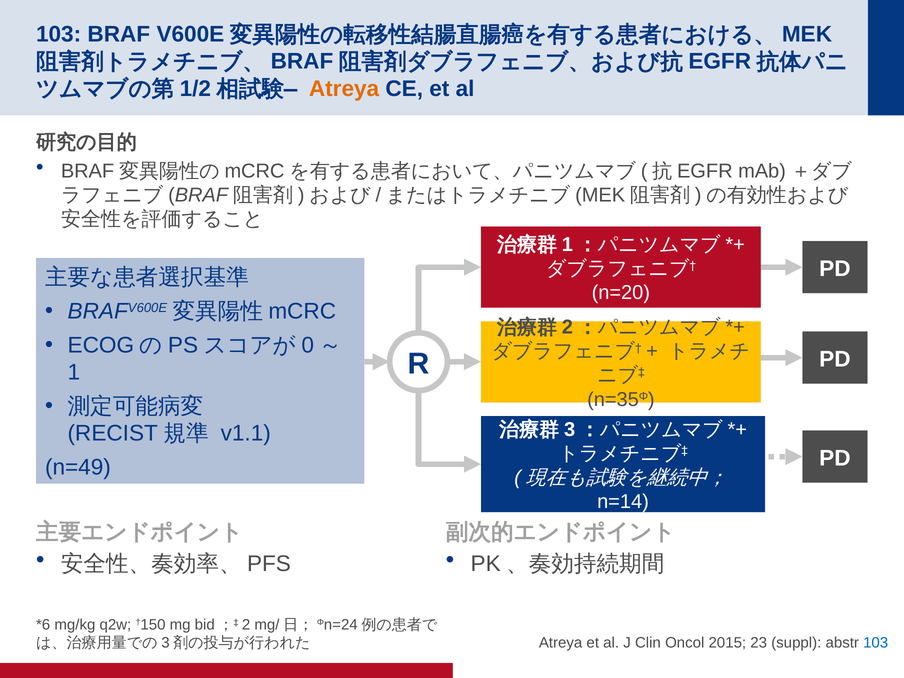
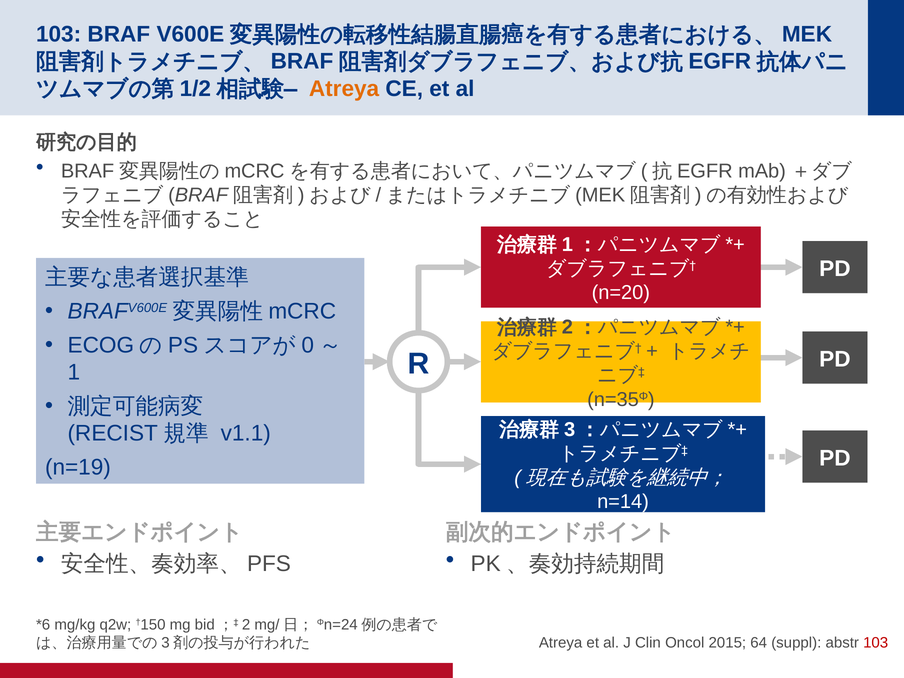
n=49: n=49 -> n=19
23: 23 -> 64
103 at (876, 643) colour: blue -> red
